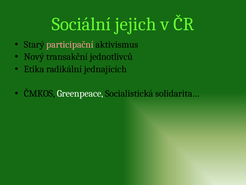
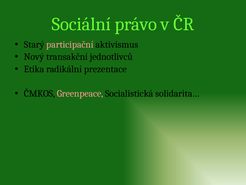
jejich: jejich -> právo
jednajících: jednajících -> prezentace
Greenpeace colour: white -> pink
